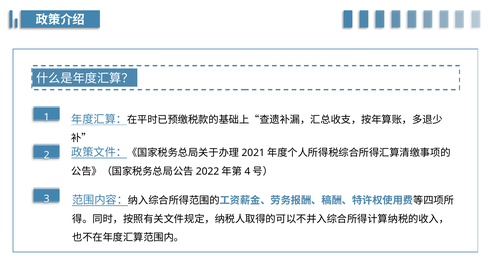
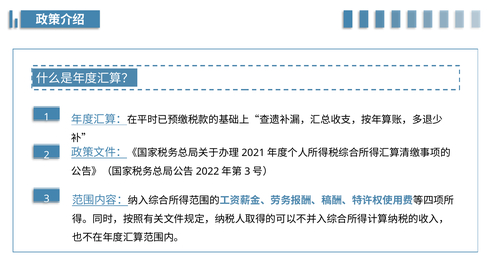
4 at (247, 172): 4 -> 3
